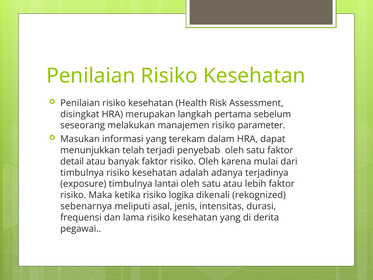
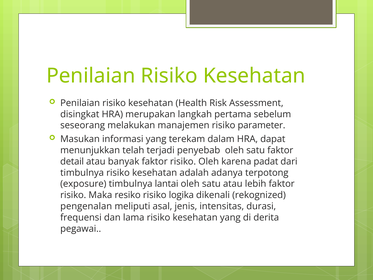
mulai: mulai -> padat
terjadinya: terjadinya -> terpotong
ketika: ketika -> resiko
sebenarnya: sebenarnya -> pengenalan
